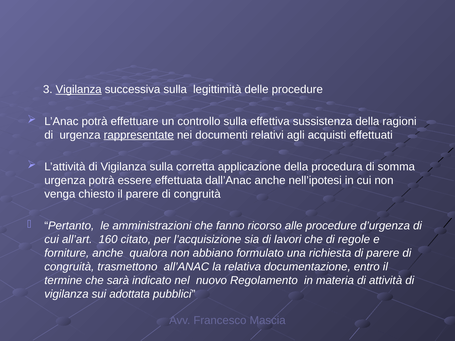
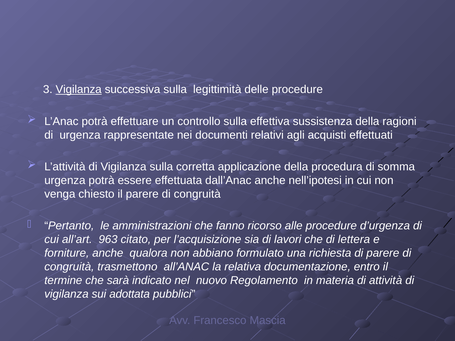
rappresentate underline: present -> none
160: 160 -> 963
regole: regole -> lettera
